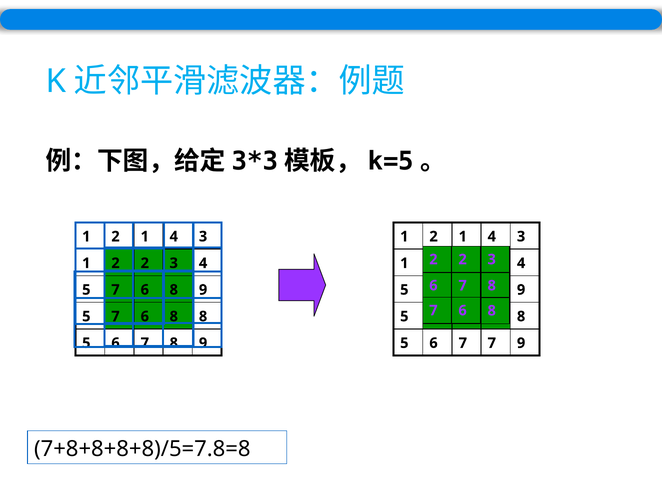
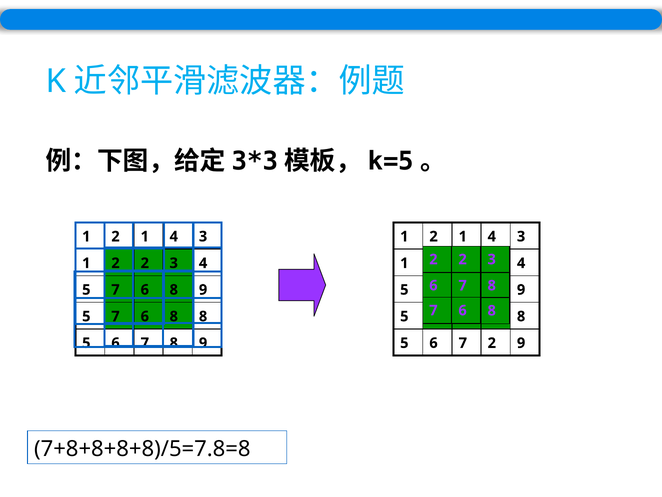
7 7: 7 -> 2
